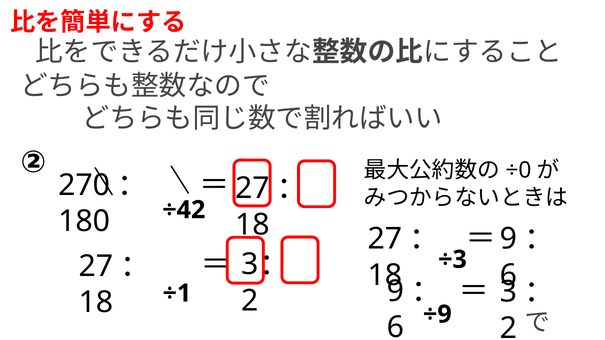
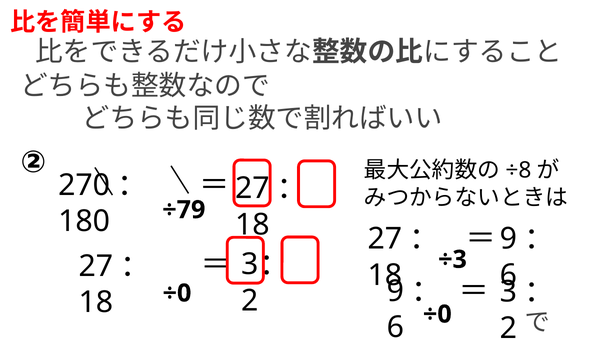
÷0: ÷0 -> ÷8
÷42: ÷42 -> ÷79
÷1 at (177, 293): ÷1 -> ÷0
÷9 at (437, 315): ÷9 -> ÷0
